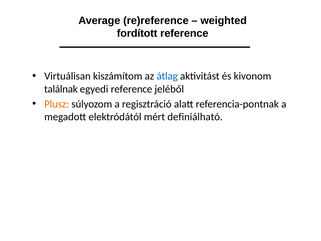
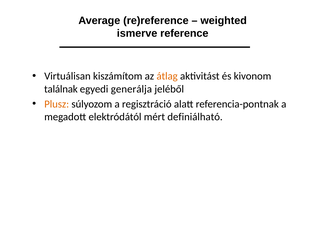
fordított: fordított -> ismerve
átlag colour: blue -> orange
egyedi reference: reference -> generálja
